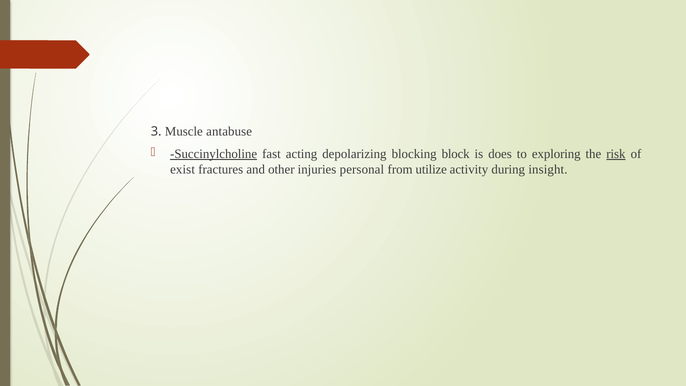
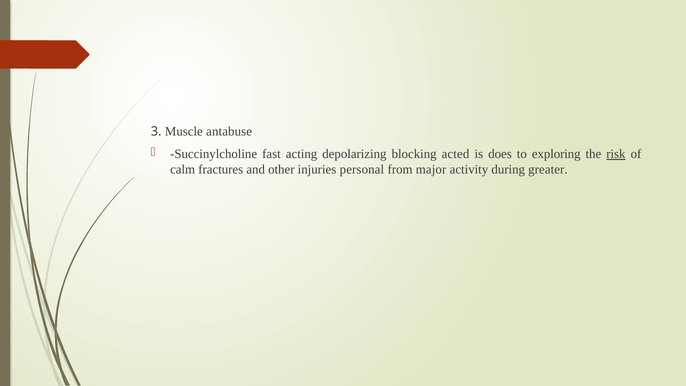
Succinylcholine underline: present -> none
block: block -> acted
exist: exist -> calm
utilize: utilize -> major
insight: insight -> greater
